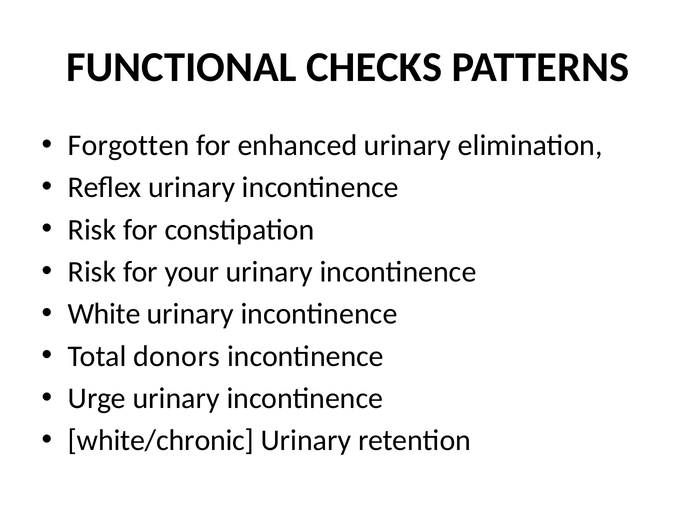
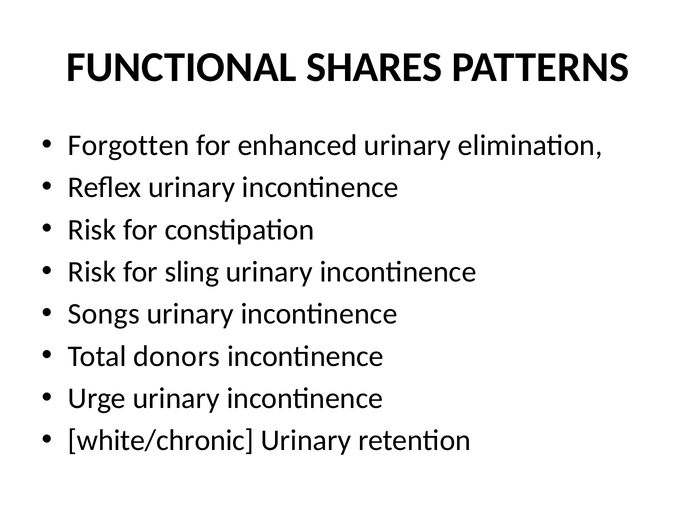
CHECKS: CHECKS -> SHARES
your: your -> sling
White: White -> Songs
